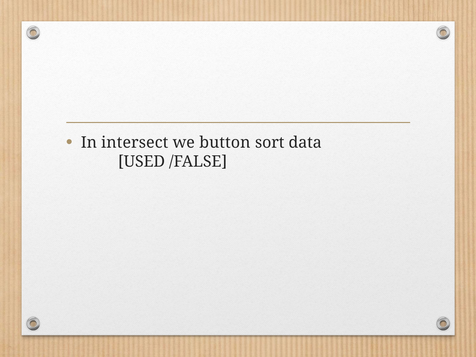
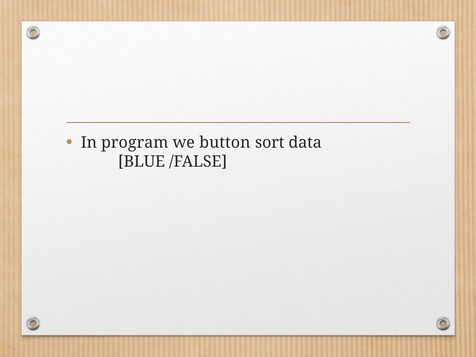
intersect: intersect -> program
USED: USED -> BLUE
